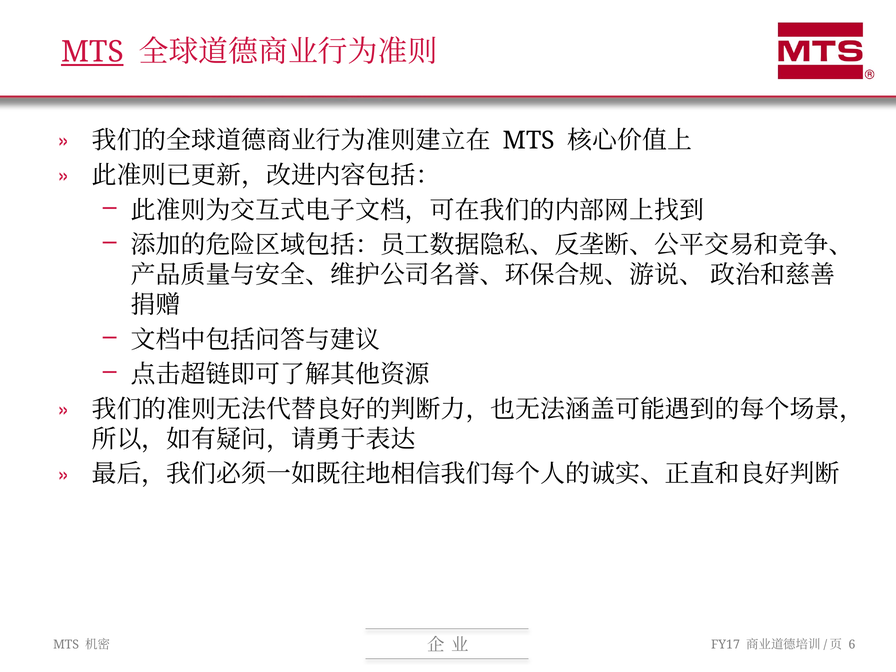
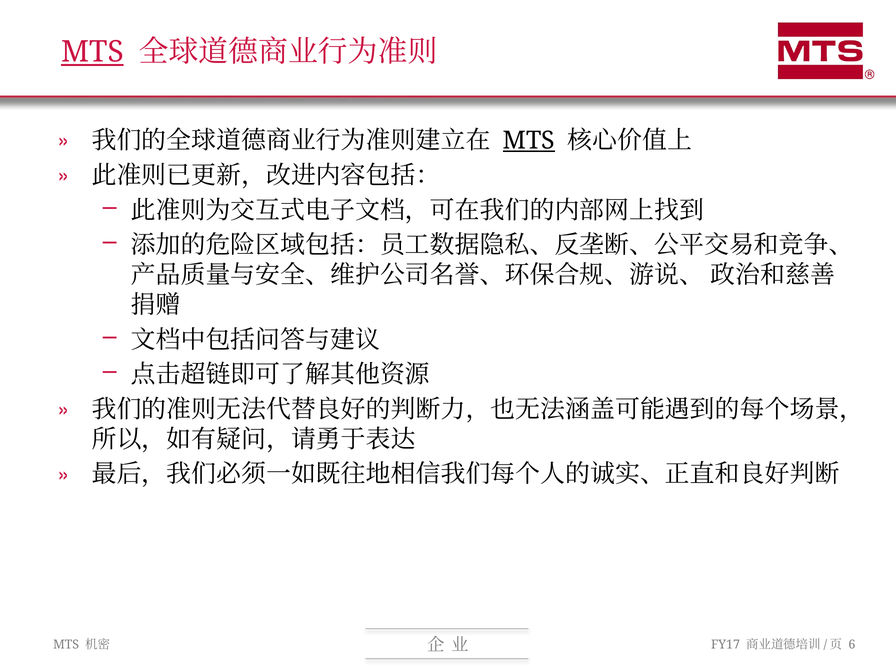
MTS at (529, 141) underline: none -> present
